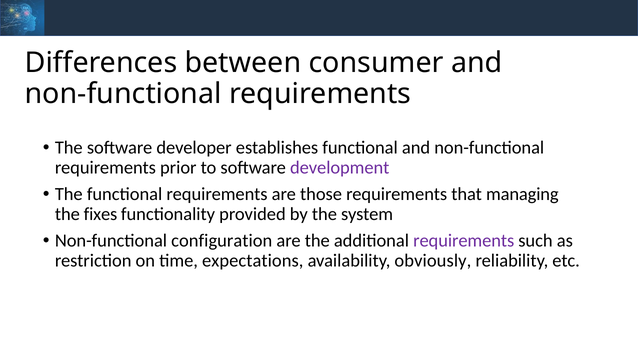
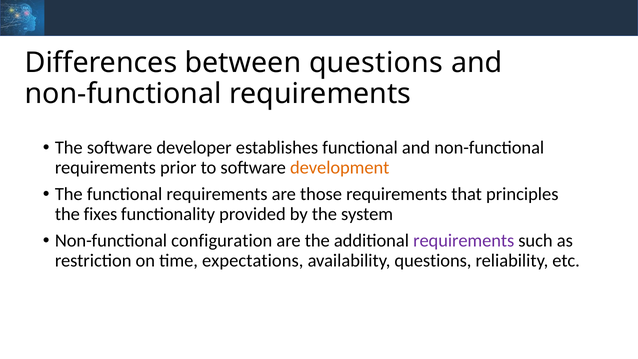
between consumer: consumer -> questions
development colour: purple -> orange
managing: managing -> principles
availability obviously: obviously -> questions
